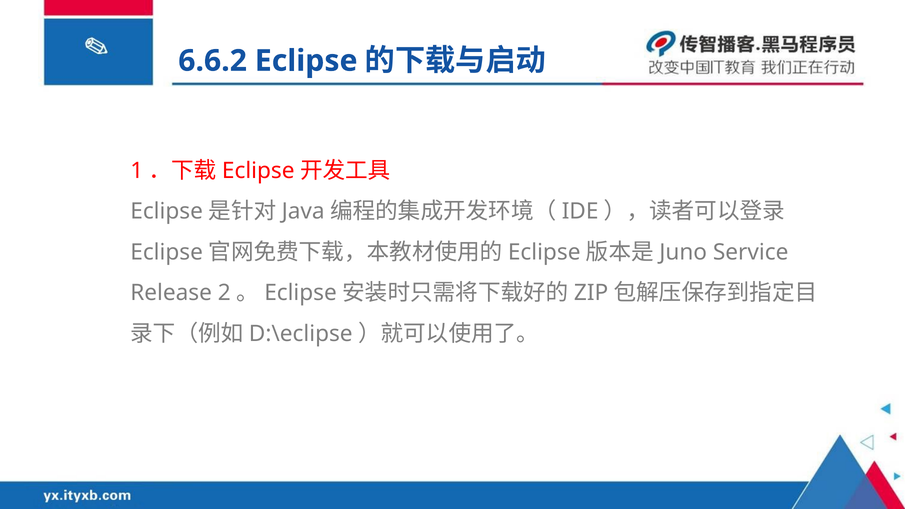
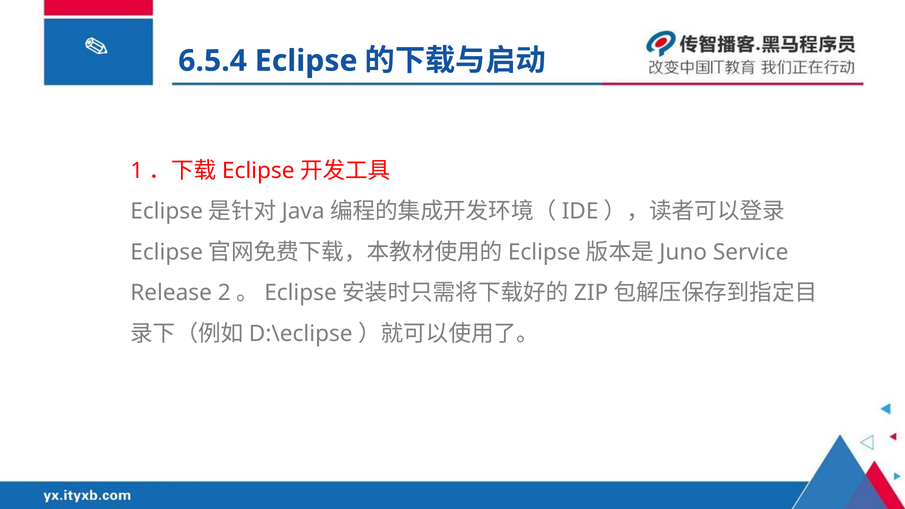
6.6.2: 6.6.2 -> 6.5.4
